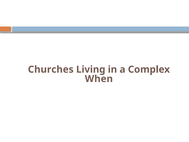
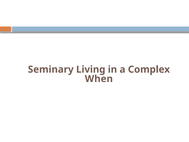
Churches: Churches -> Seminary
